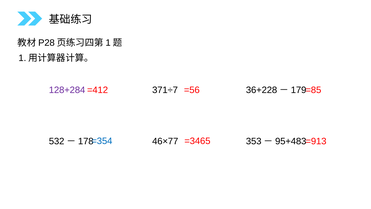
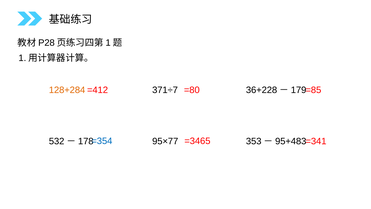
=56: =56 -> =80
128+284 colour: purple -> orange
=913: =913 -> =341
46×77: 46×77 -> 95×77
